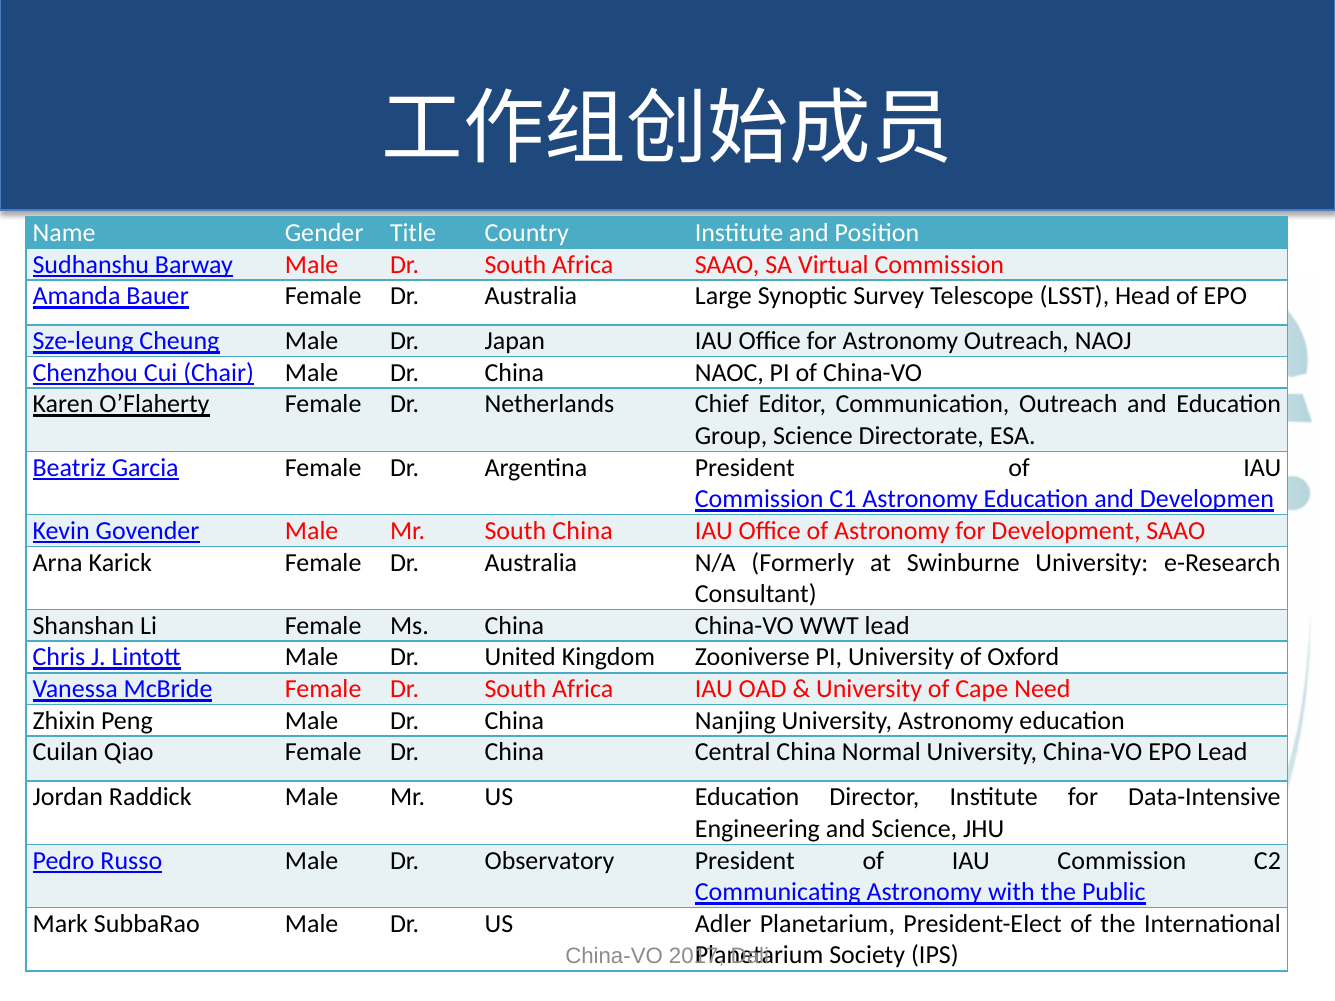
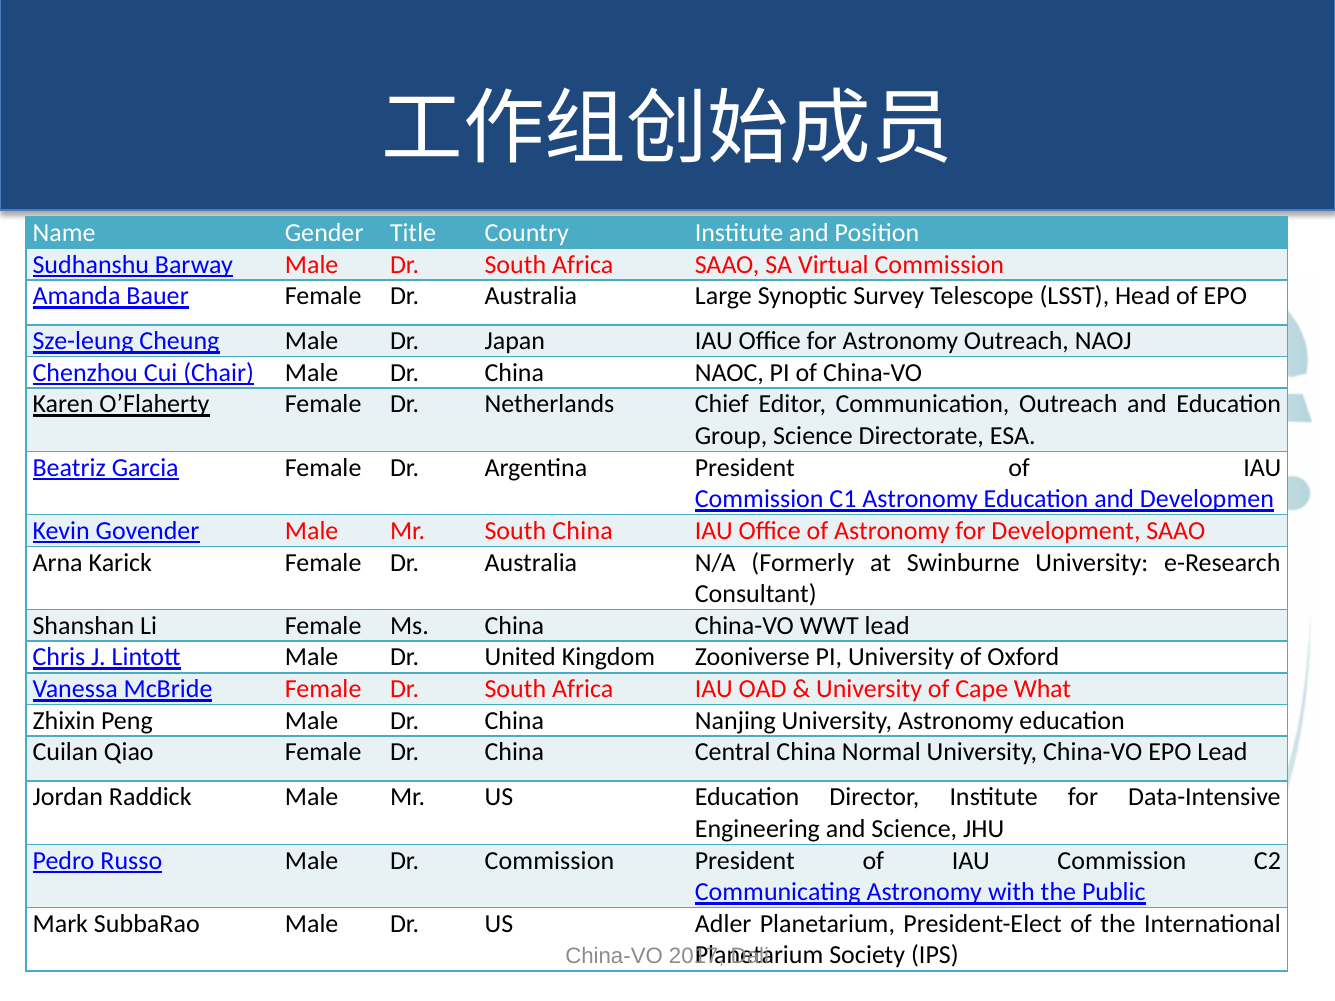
Need: Need -> What
Dr Observatory: Observatory -> Commission
